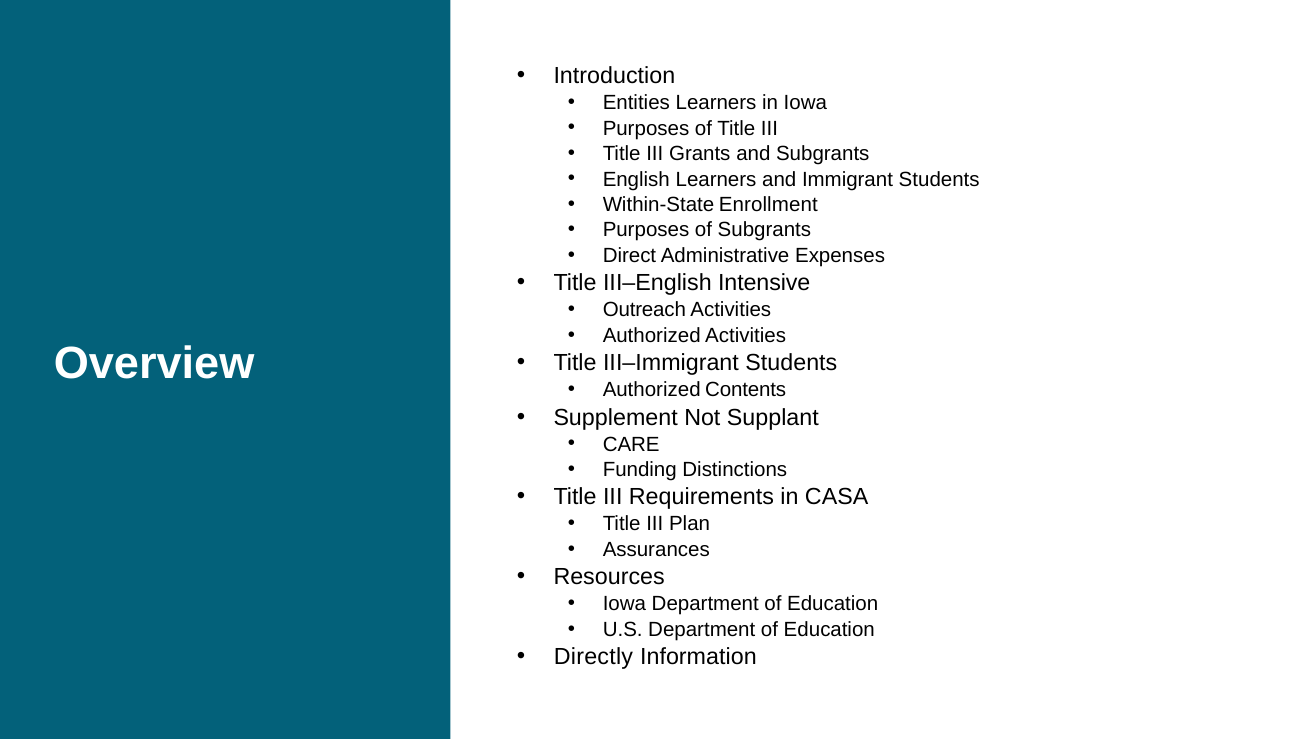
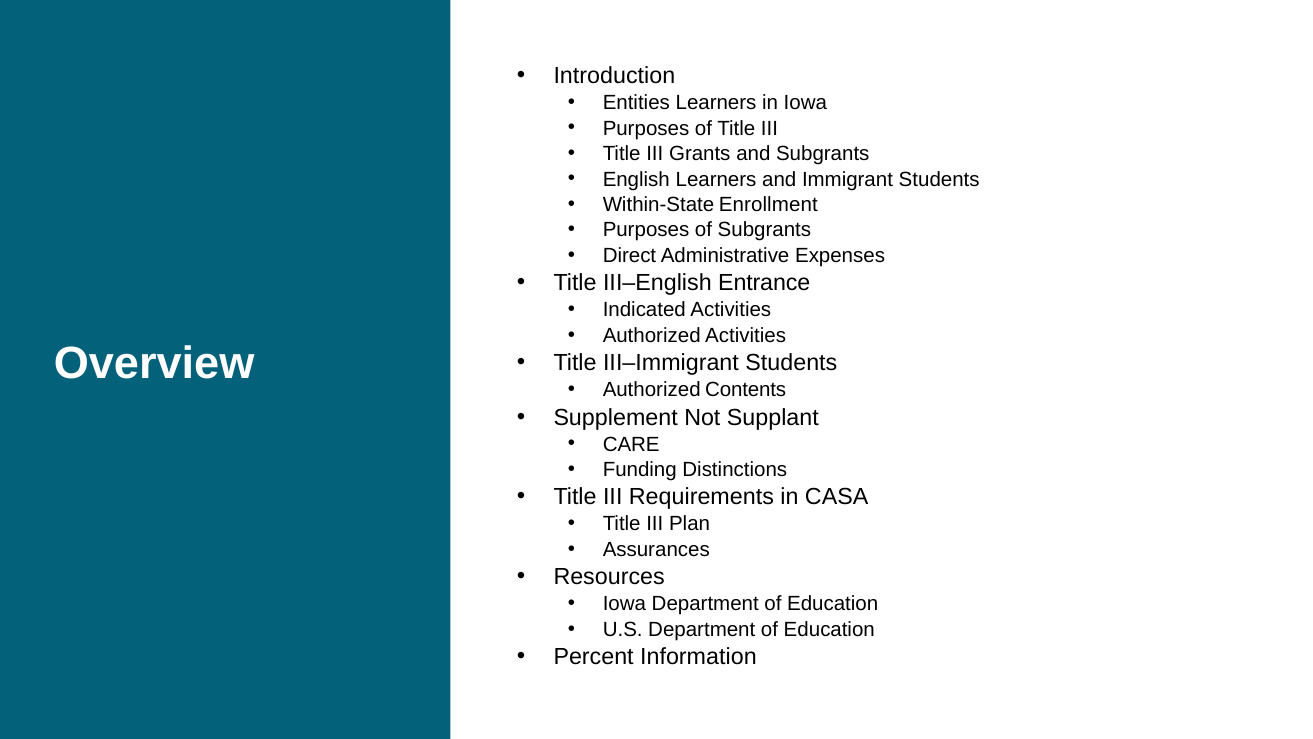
Intensive: Intensive -> Entrance
Outreach: Outreach -> Indicated
Directly: Directly -> Percent
